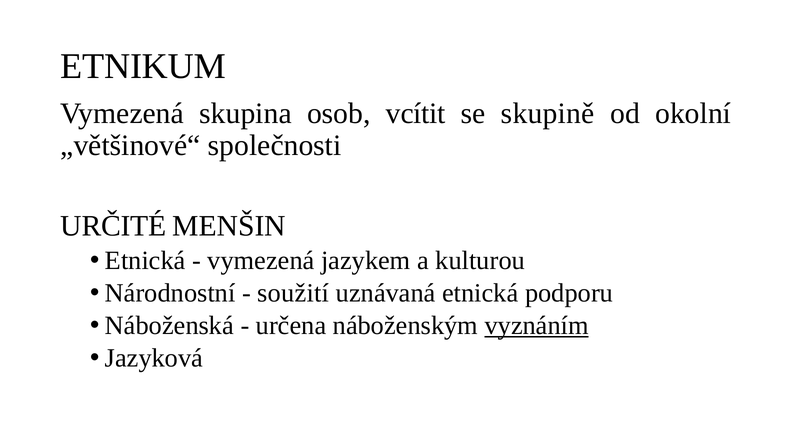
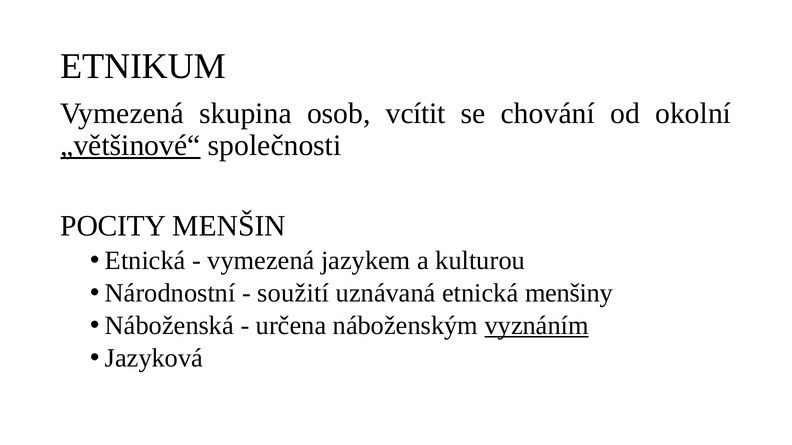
skupině: skupině -> chování
„většinové“ underline: none -> present
URČITÉ: URČITÉ -> POCITY
podporu: podporu -> menšiny
